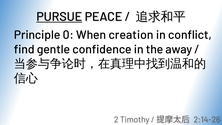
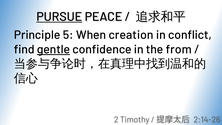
0: 0 -> 5
gentle underline: none -> present
away: away -> from
